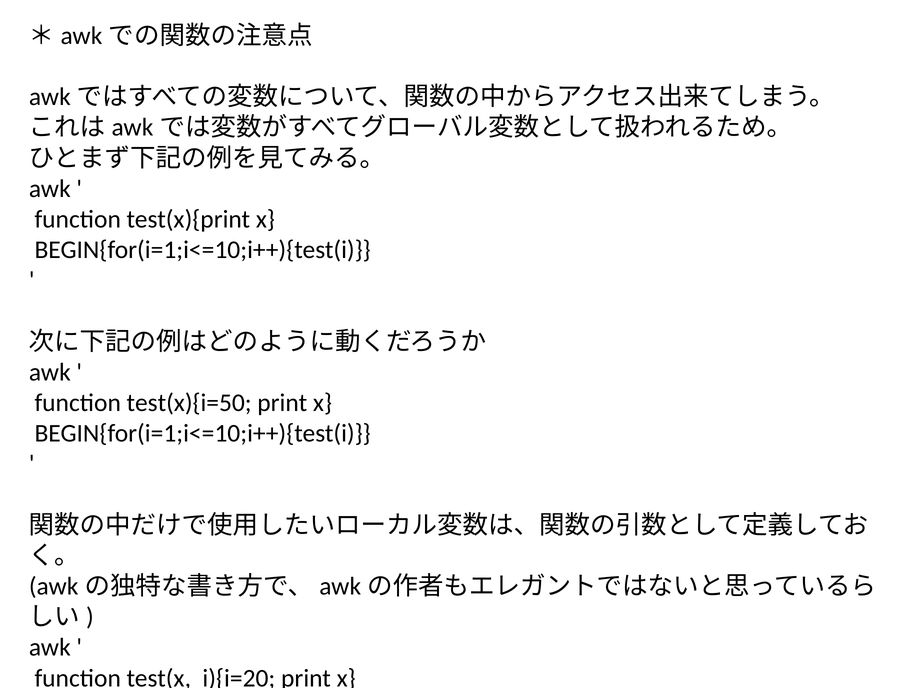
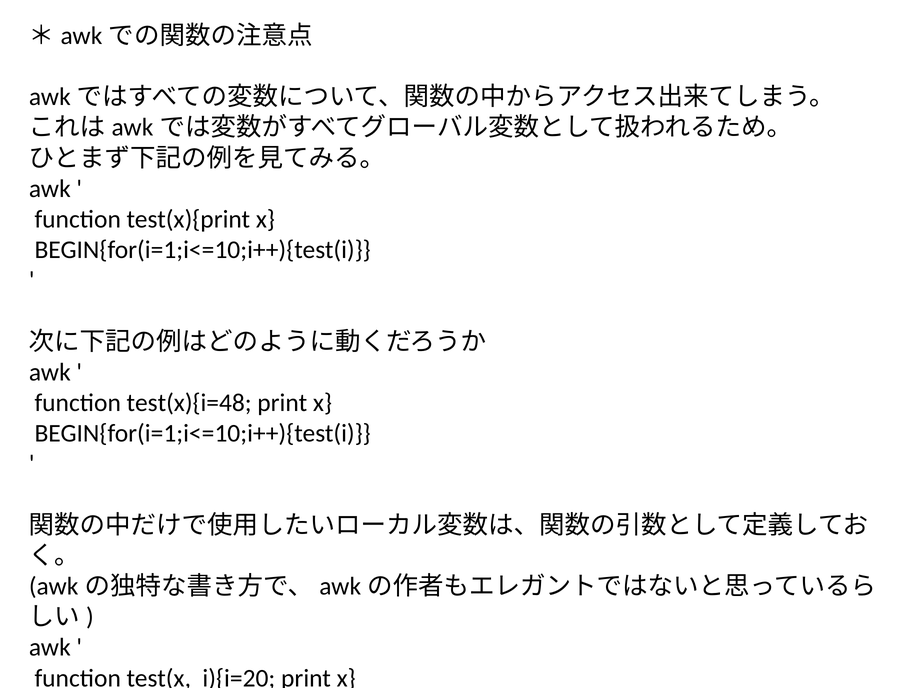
test(x){i=50: test(x){i=50 -> test(x){i=48
